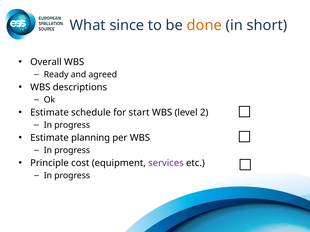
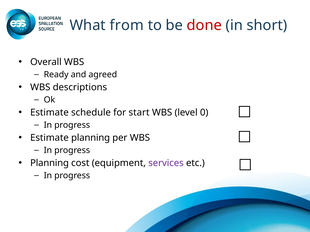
since: since -> from
done colour: orange -> red
2: 2 -> 0
Principle at (49, 163): Principle -> Planning
